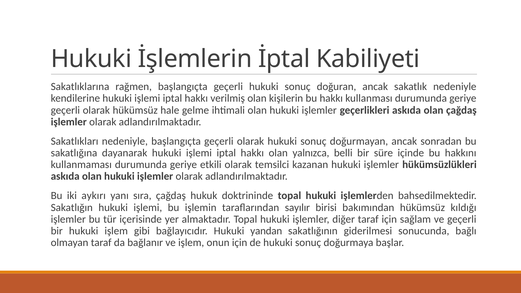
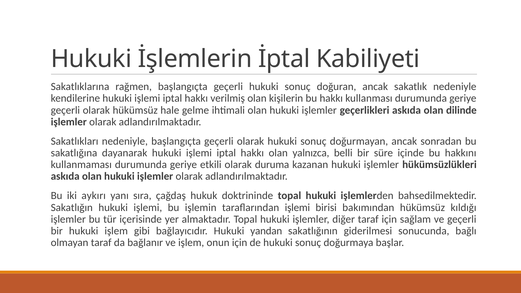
olan çağdaş: çağdaş -> dilinde
temsilci: temsilci -> duruma
taraflarından sayılır: sayılır -> işlemi
